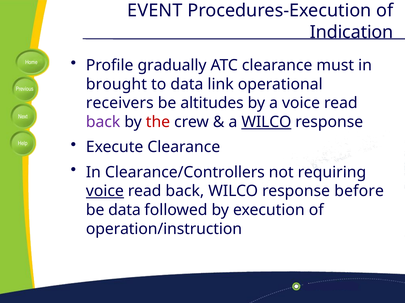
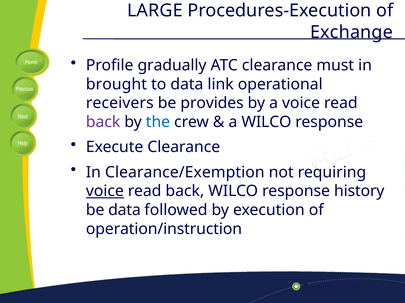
EVENT: EVENT -> LARGE
Indication: Indication -> Exchange
altitudes: altitudes -> provides
the colour: red -> blue
WILCO at (266, 122) underline: present -> none
Clearance/Controllers: Clearance/Controllers -> Clearance/Exemption
before: before -> history
